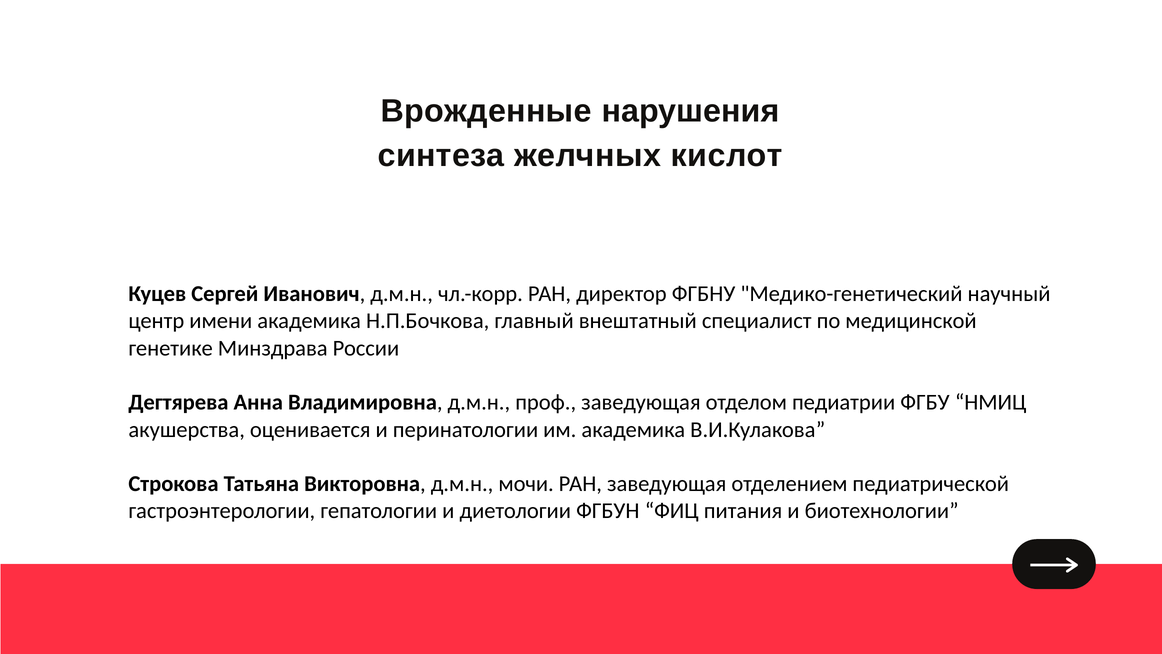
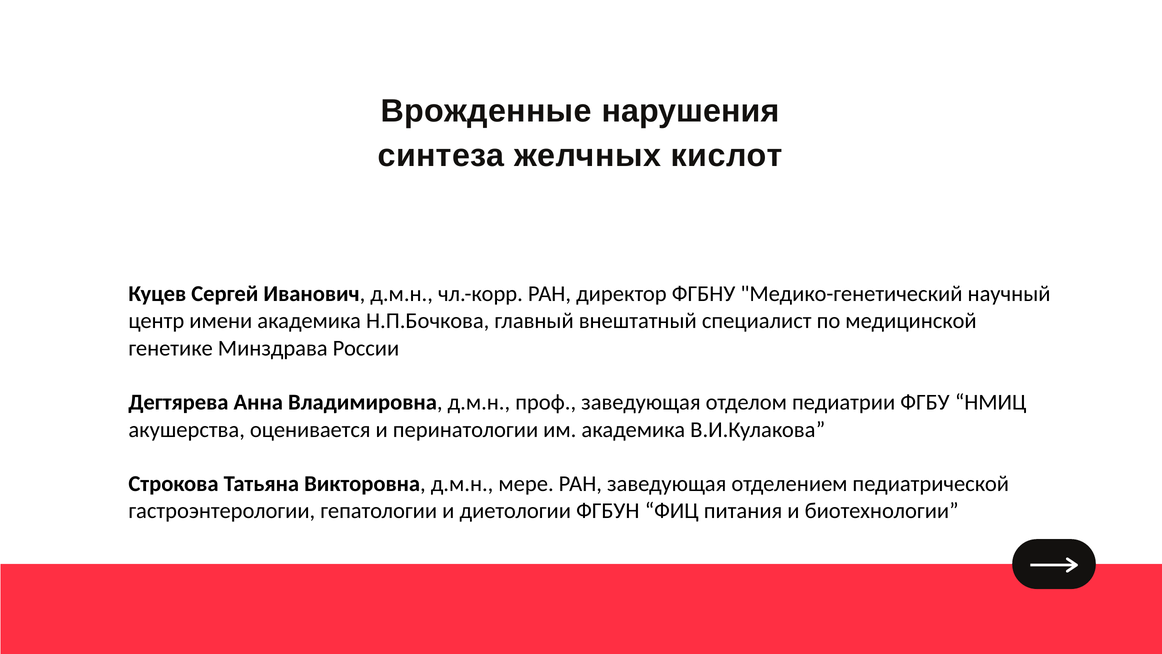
мочи: мочи -> мере
